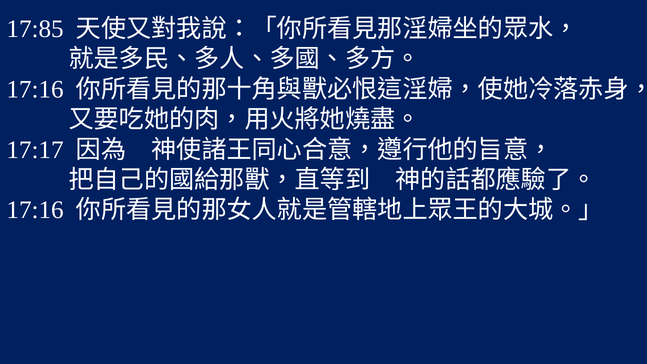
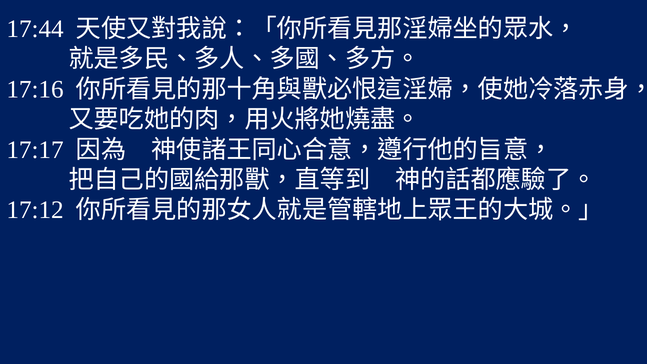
17:85: 17:85 -> 17:44
17:16 at (35, 210): 17:16 -> 17:12
